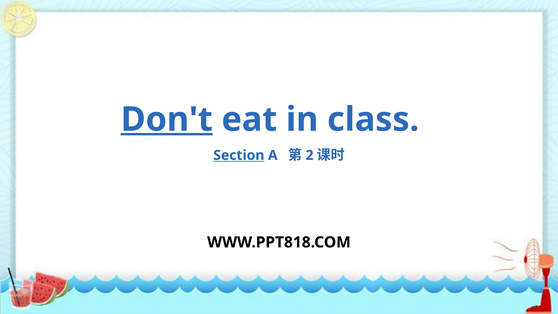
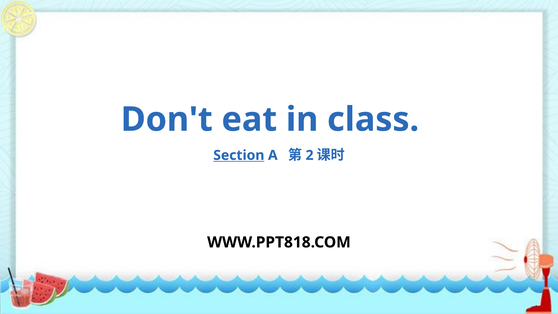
Don't underline: present -> none
